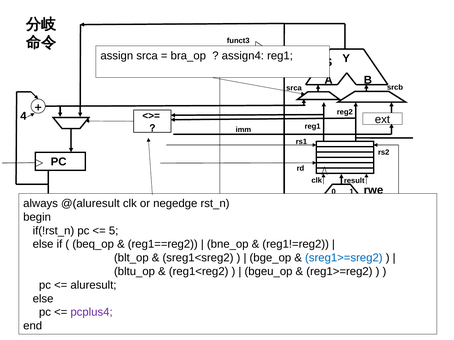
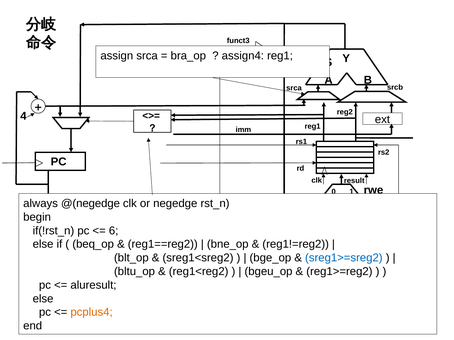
@(aluresult: @(aluresult -> @(negedge
5: 5 -> 6
pcplus4 colour: purple -> orange
